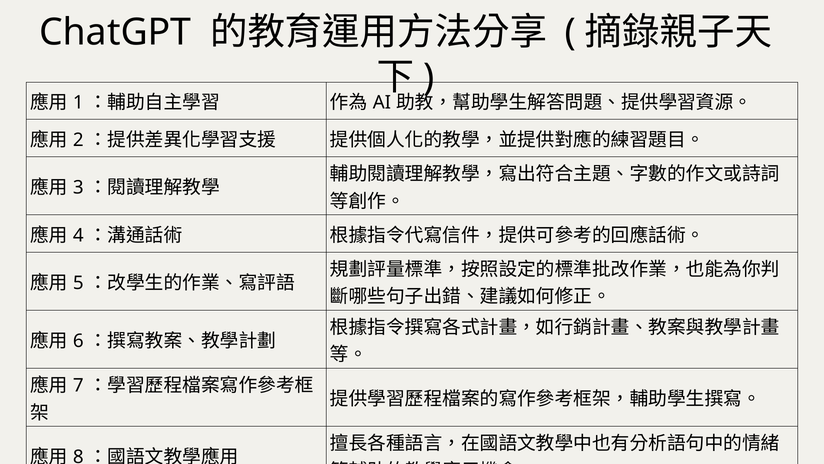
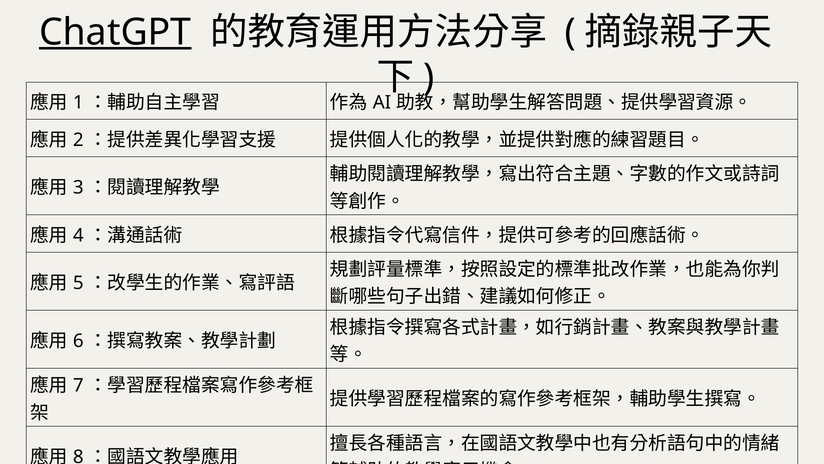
ChatGPT underline: none -> present
